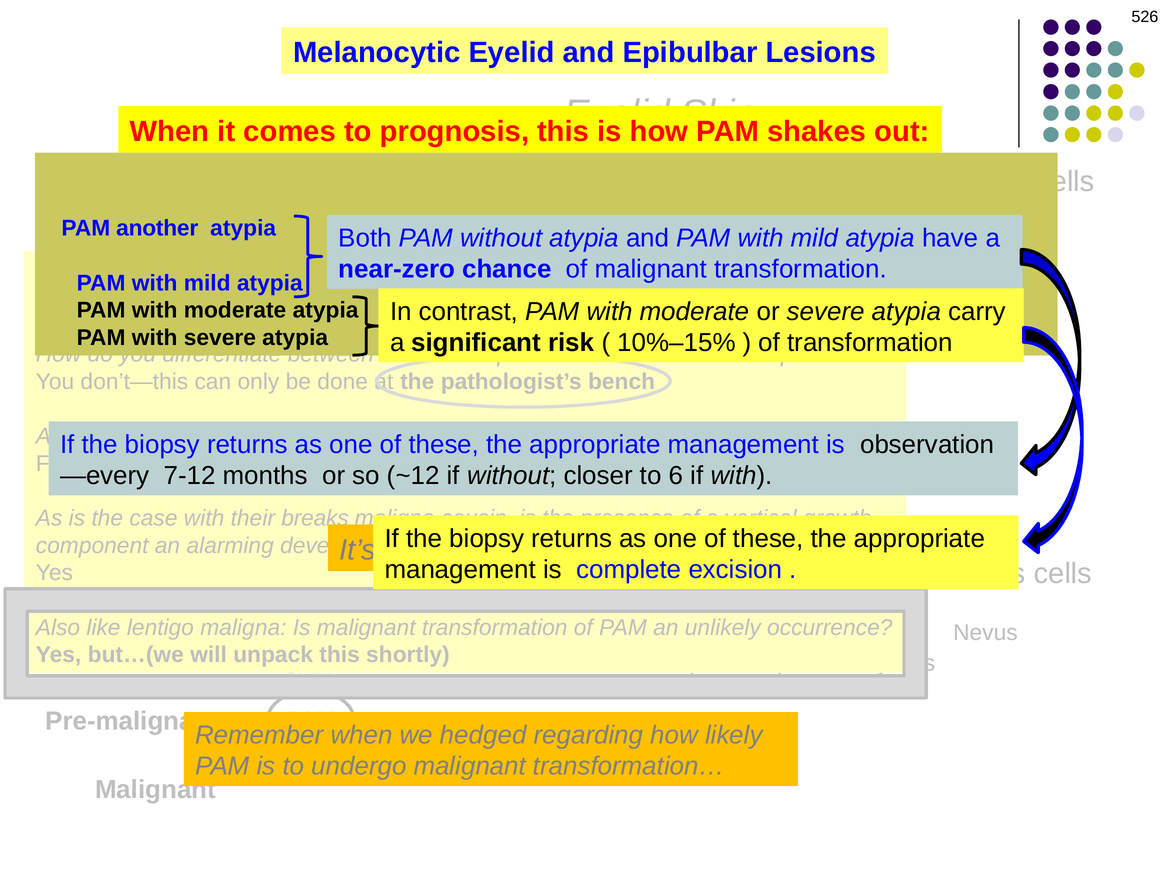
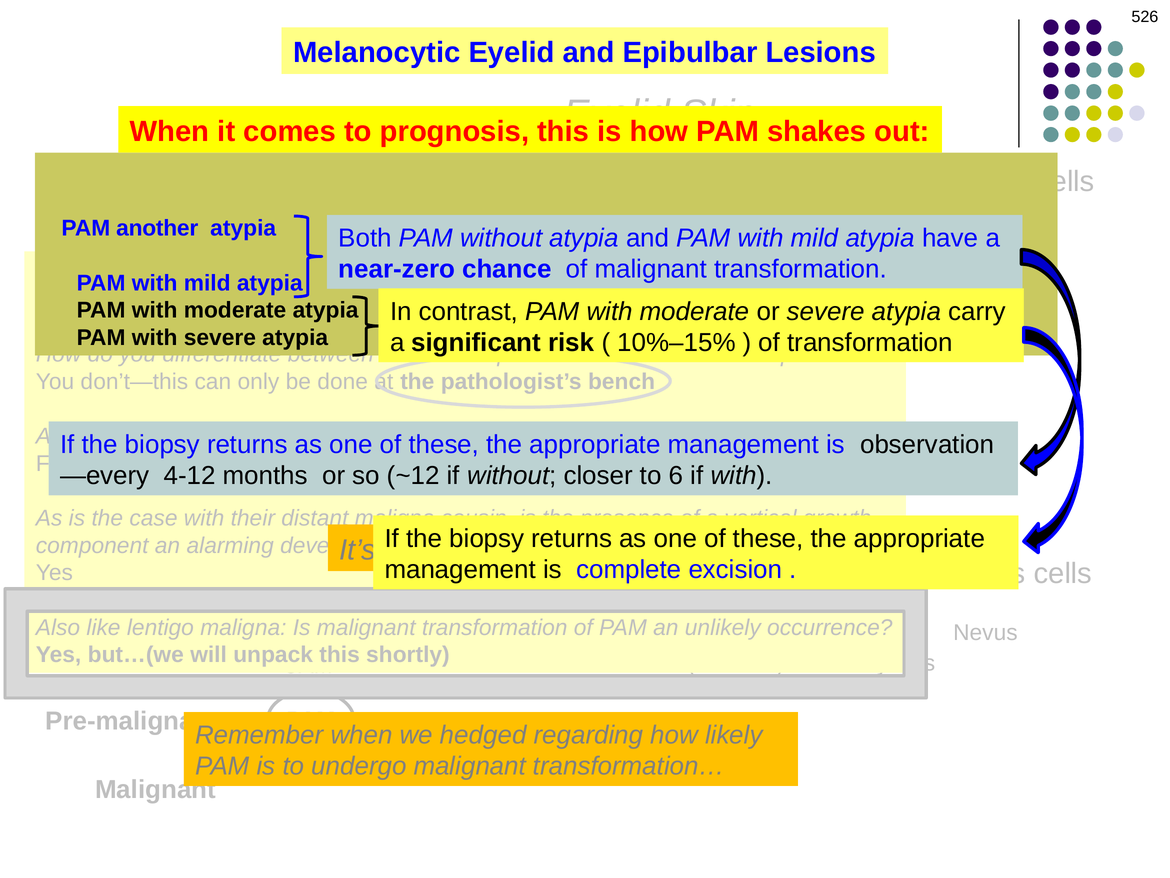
7-12: 7-12 -> 4-12
breaks: breaks -> distant
